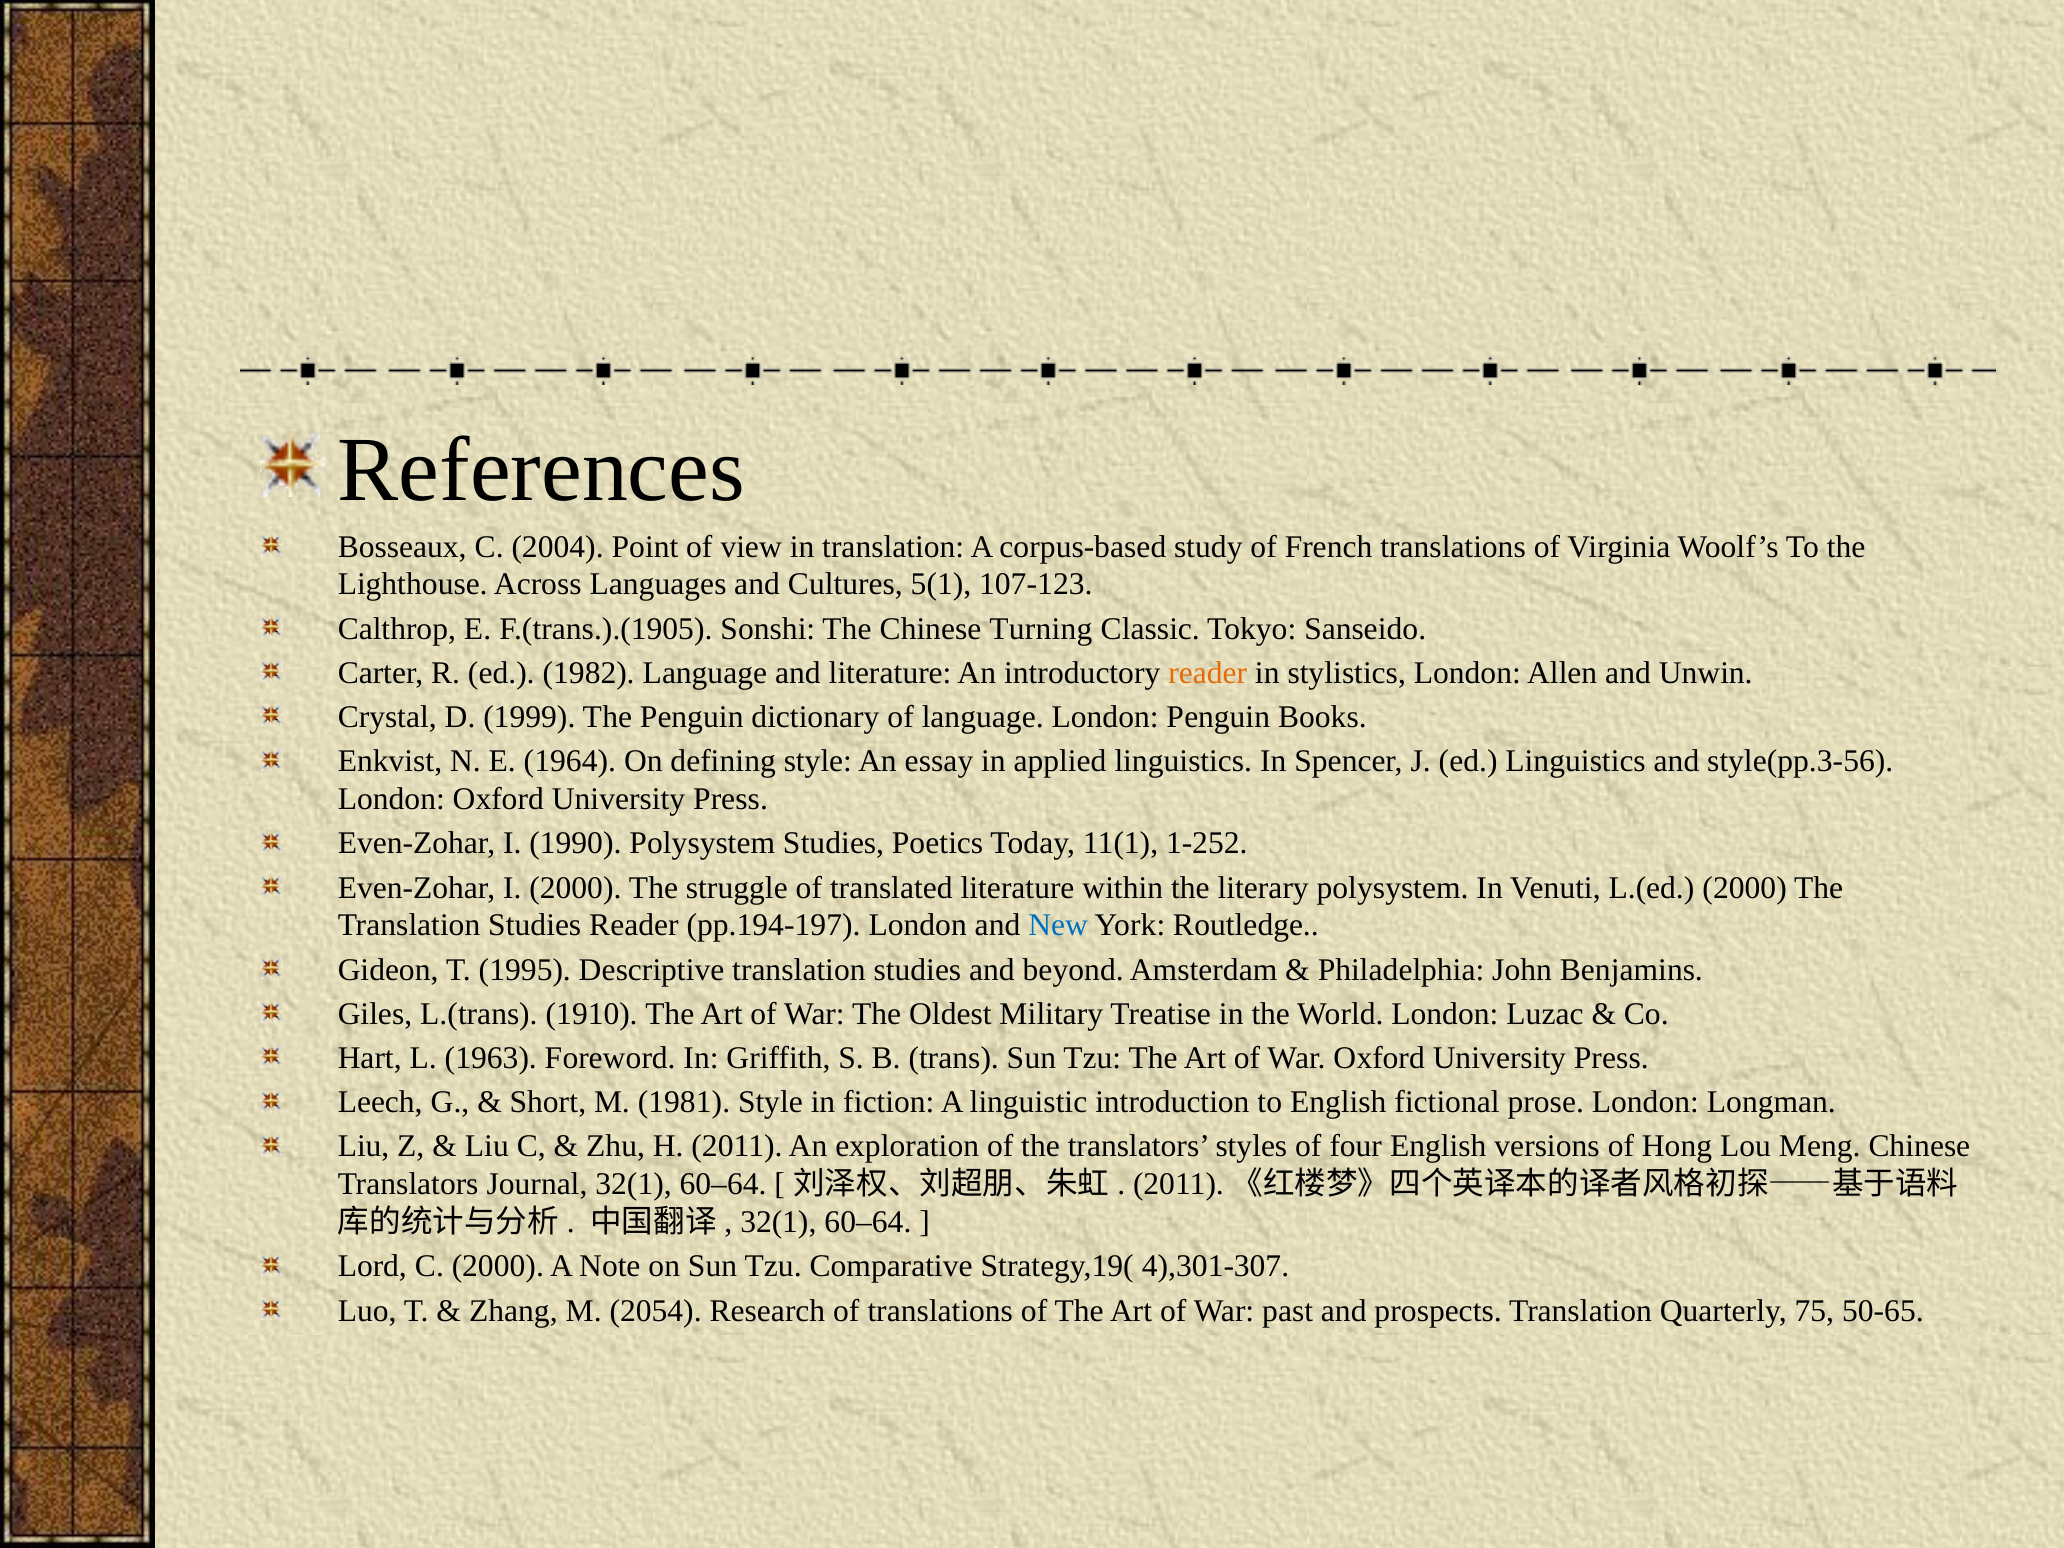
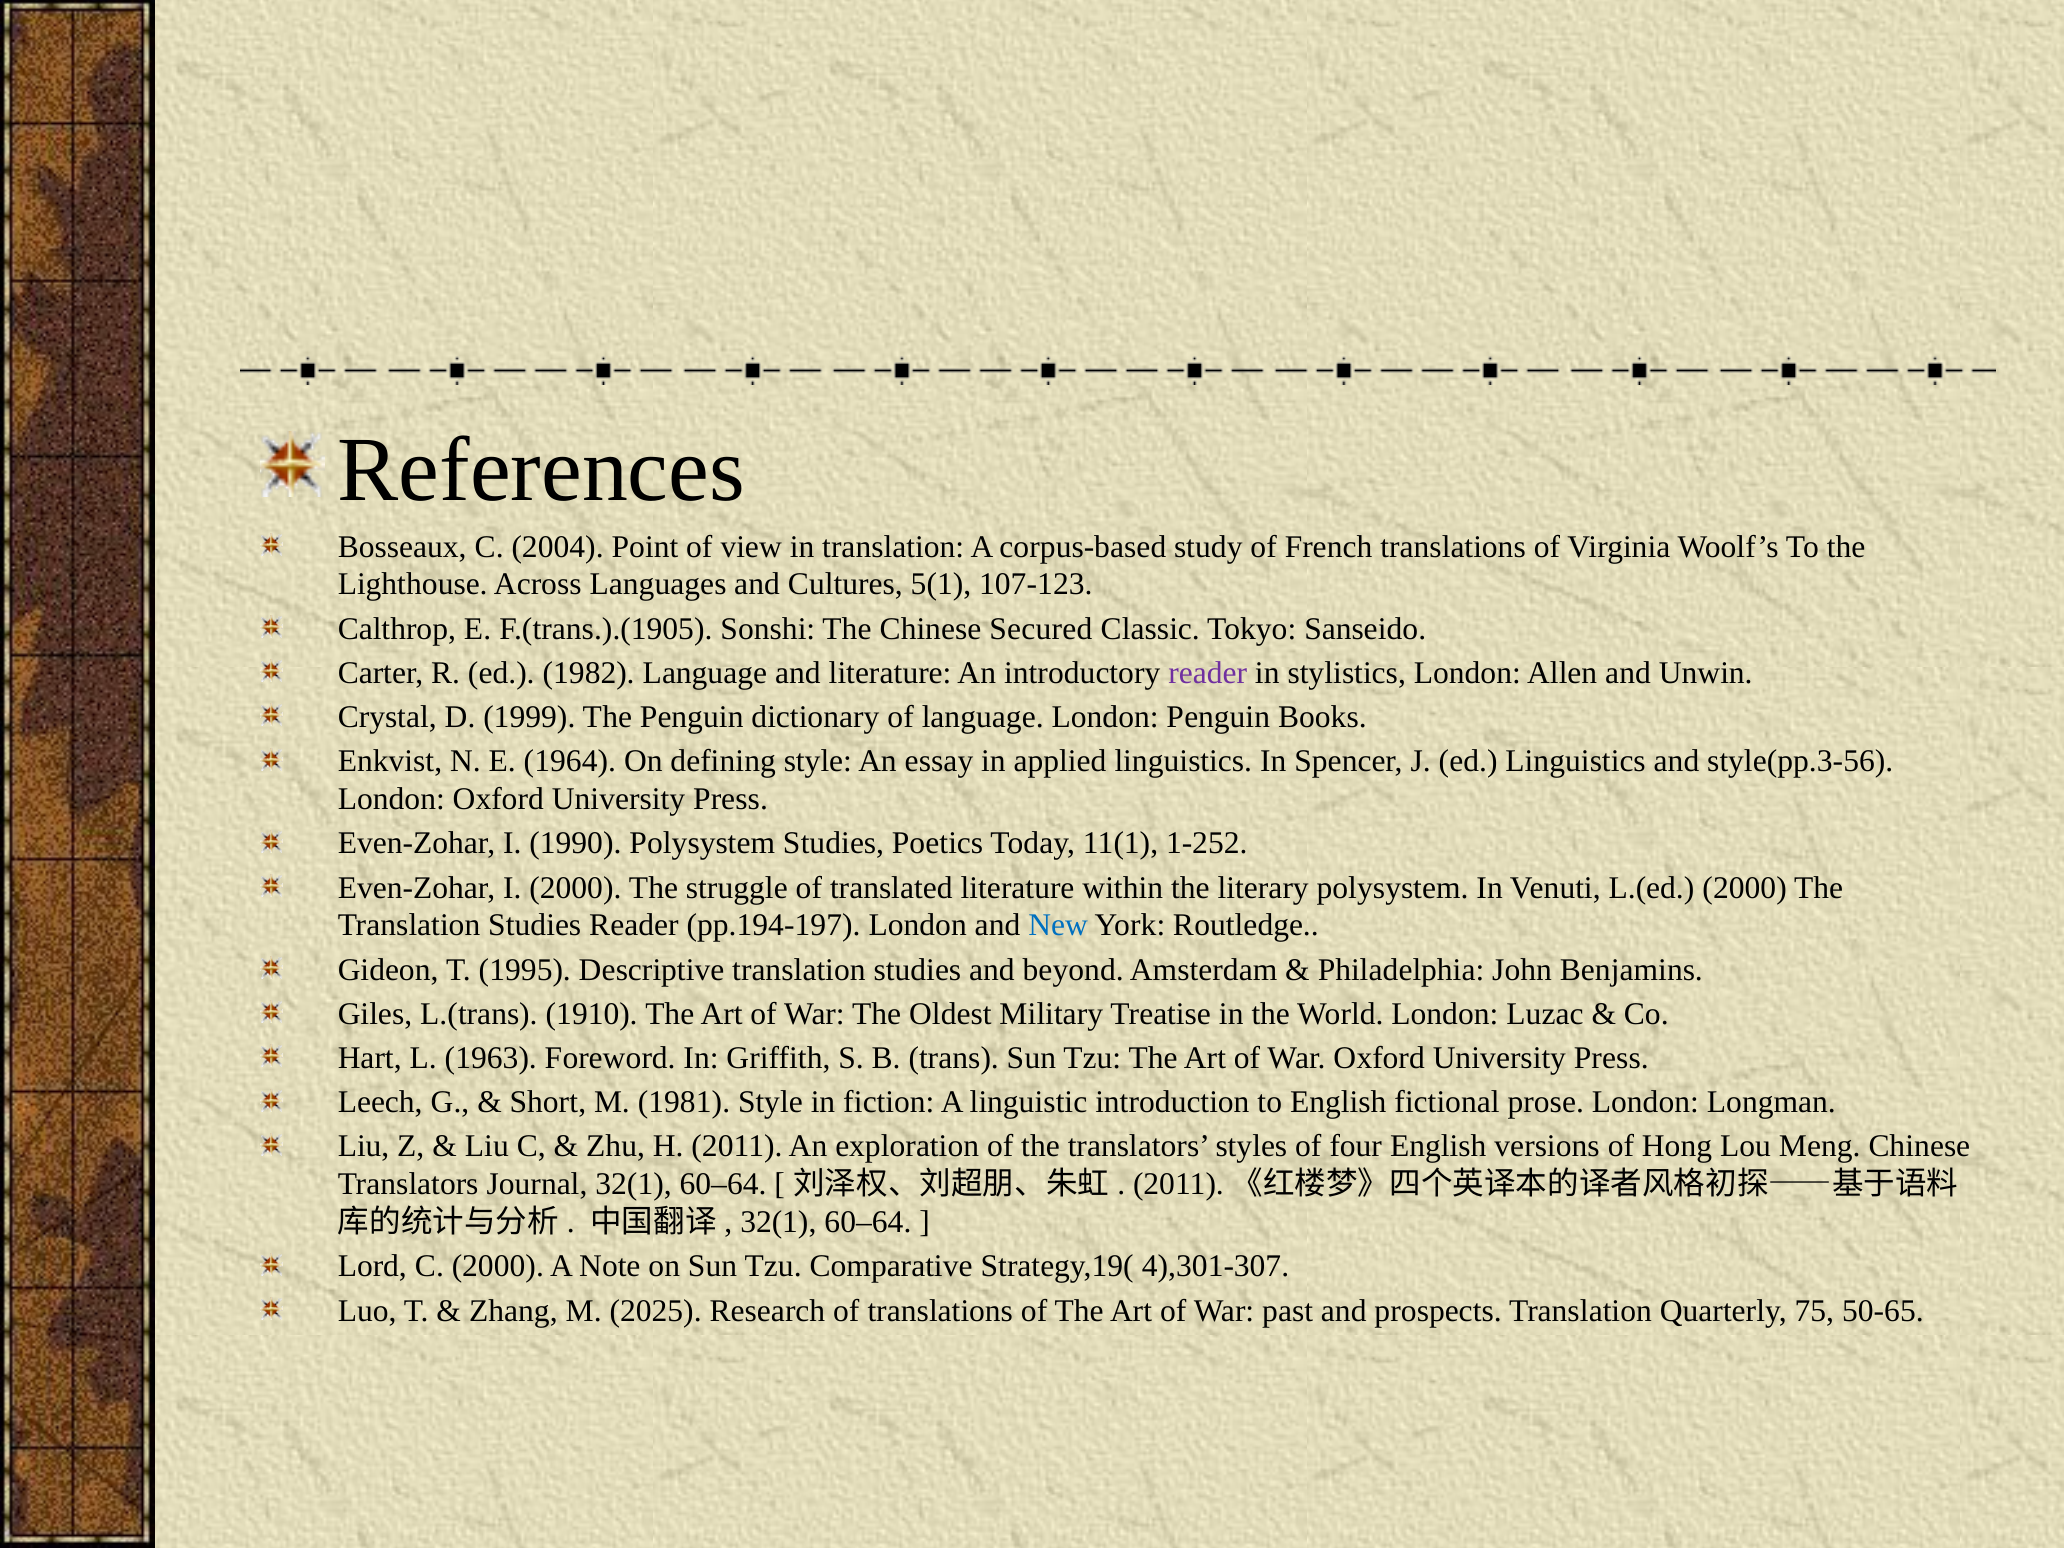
Turning: Turning -> Secured
reader at (1208, 673) colour: orange -> purple
2054: 2054 -> 2025
